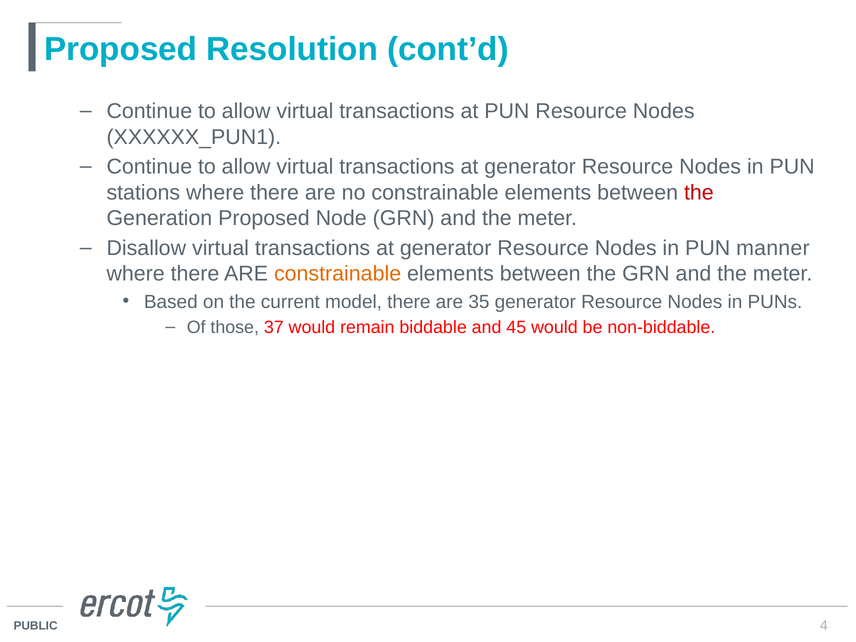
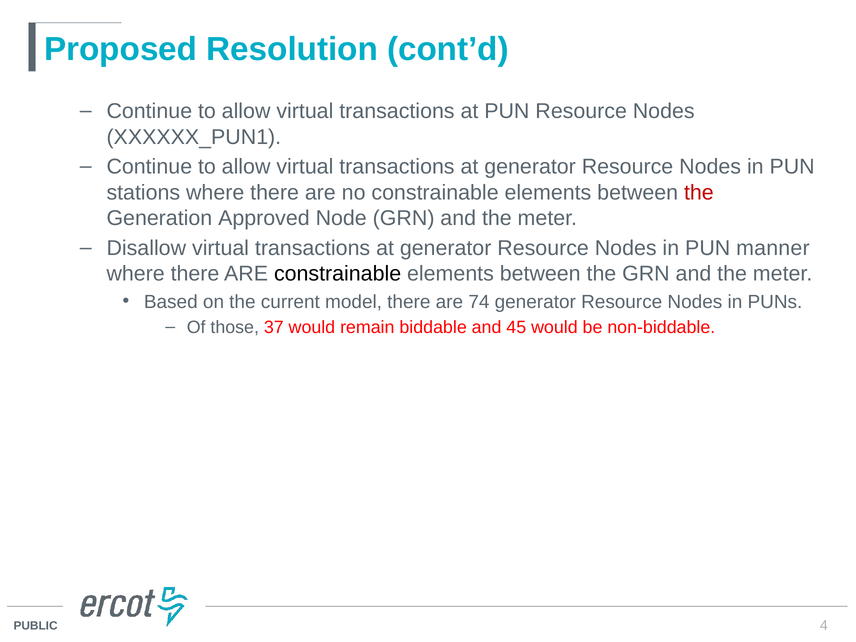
Generation Proposed: Proposed -> Approved
constrainable at (338, 274) colour: orange -> black
35: 35 -> 74
